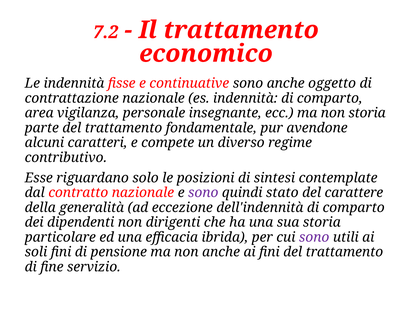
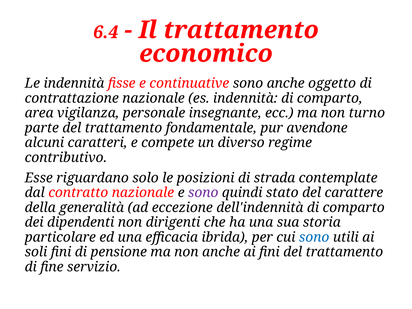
7.2: 7.2 -> 6.4
non storia: storia -> turno
sintesi: sintesi -> strada
sono at (314, 237) colour: purple -> blue
